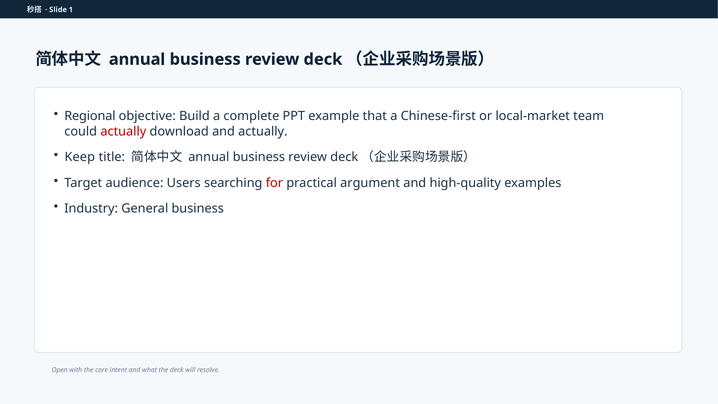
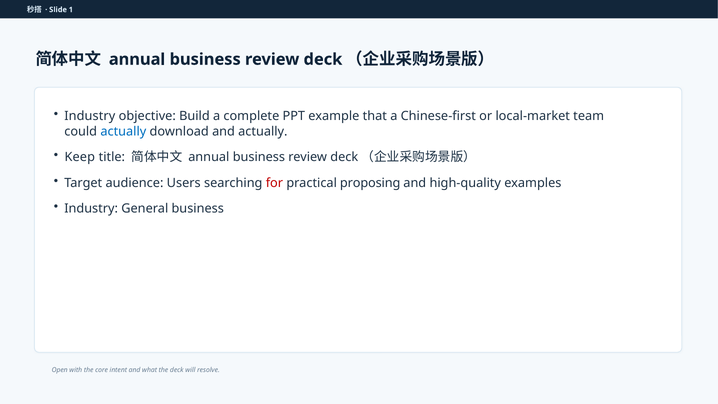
Regional at (90, 116): Regional -> Industry
actually at (123, 131) colour: red -> blue
argument: argument -> proposing
